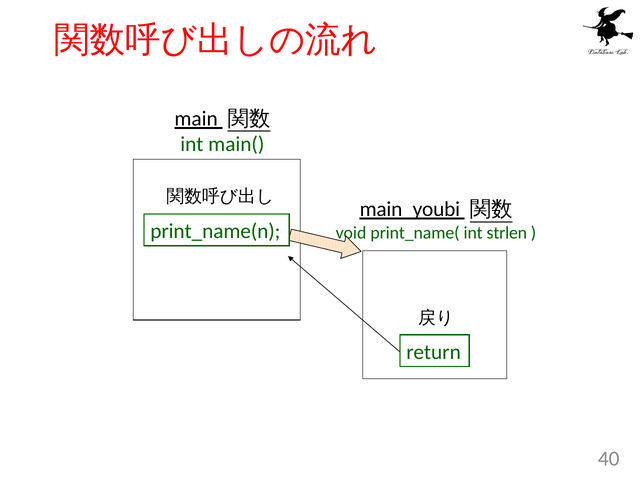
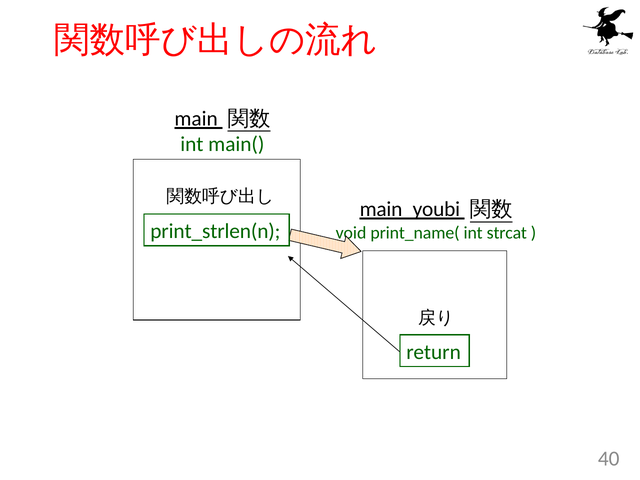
print_name(n: print_name(n -> print_strlen(n
strlen: strlen -> strcat
